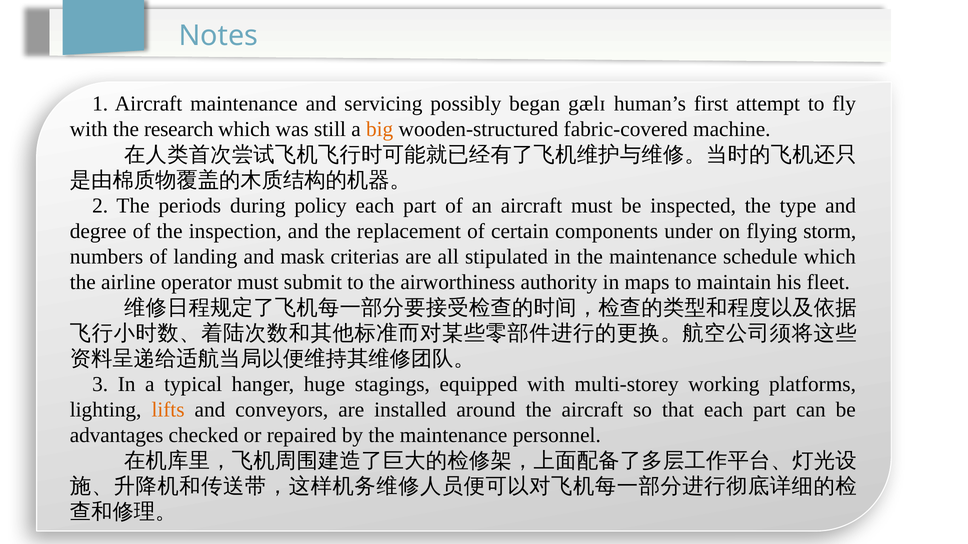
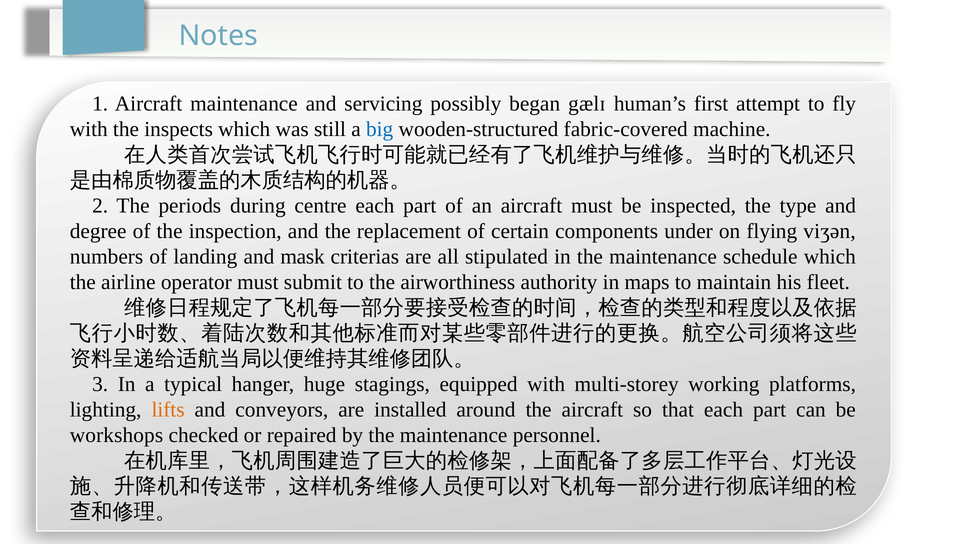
research: research -> inspects
big colour: orange -> blue
policy: policy -> centre
storm: storm -> viʒən
advantages: advantages -> workshops
